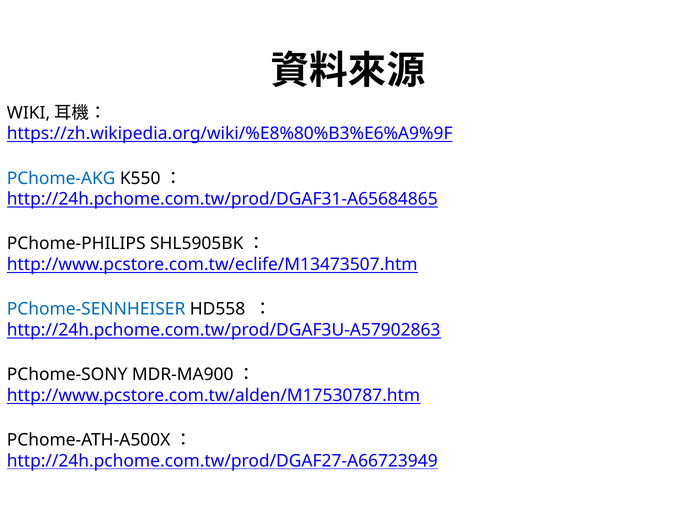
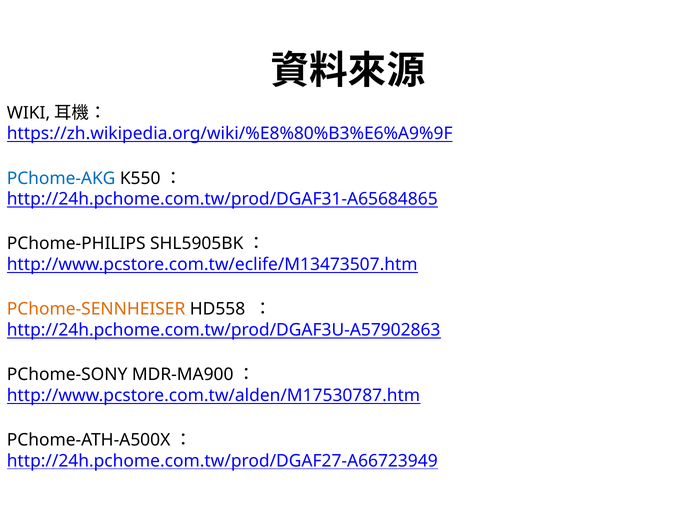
PChome-SENNHEISER colour: blue -> orange
